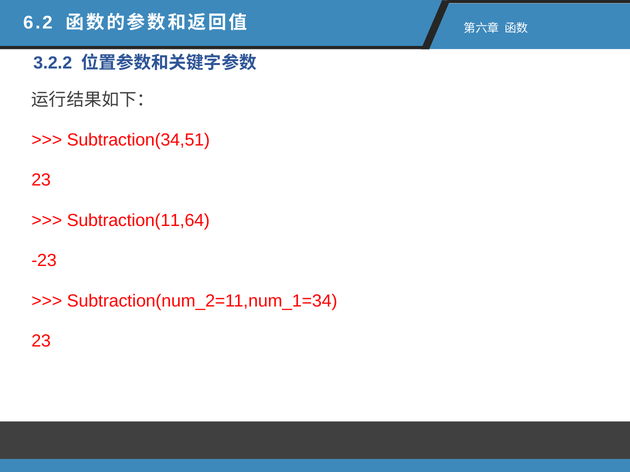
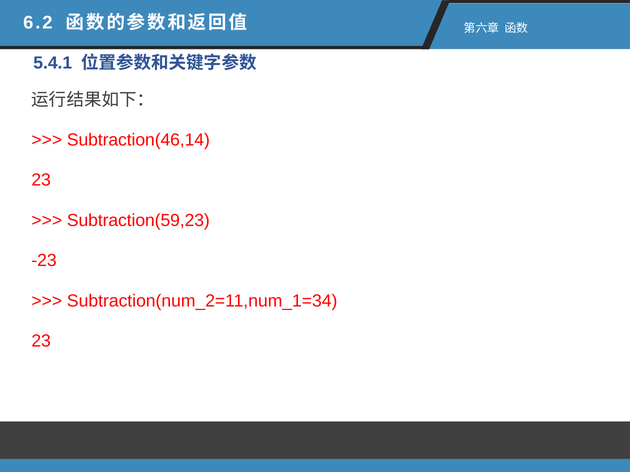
3.2.2: 3.2.2 -> 5.4.1
Subtraction(34,51: Subtraction(34,51 -> Subtraction(46,14
Subtraction(11,64: Subtraction(11,64 -> Subtraction(59,23
